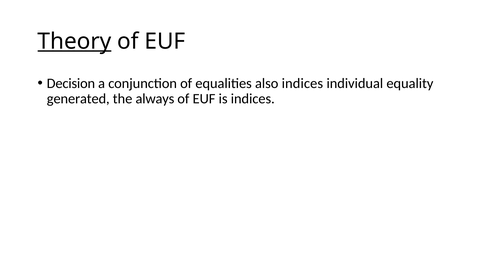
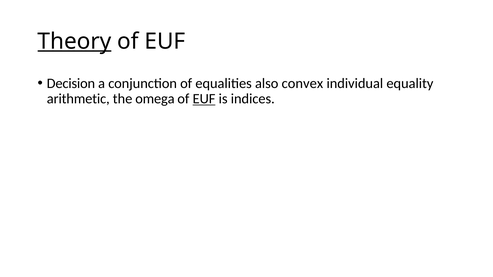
also indices: indices -> convex
generated: generated -> arithmetic
always: always -> omega
EUF at (204, 99) underline: none -> present
